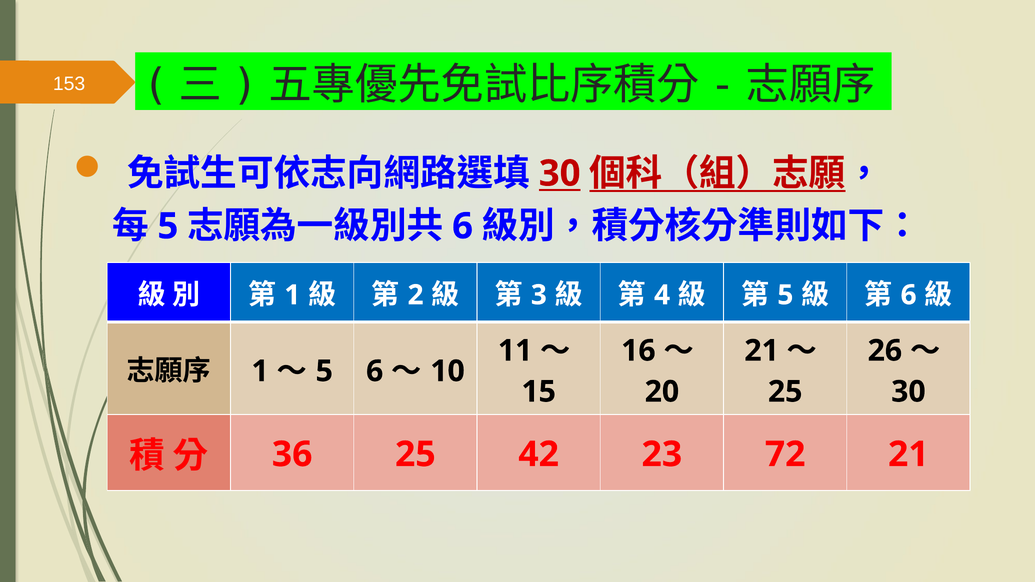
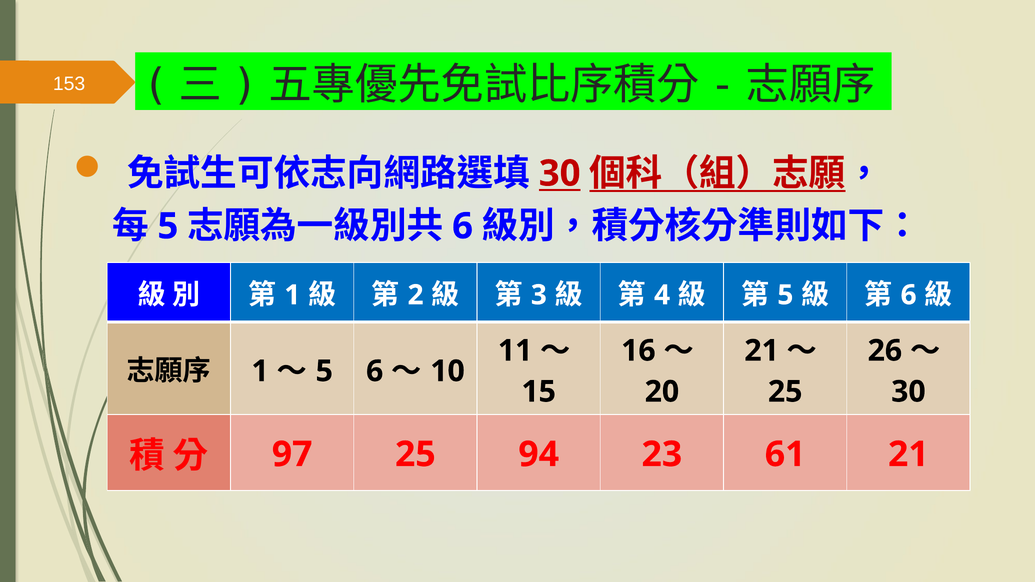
36: 36 -> 97
42: 42 -> 94
72: 72 -> 61
